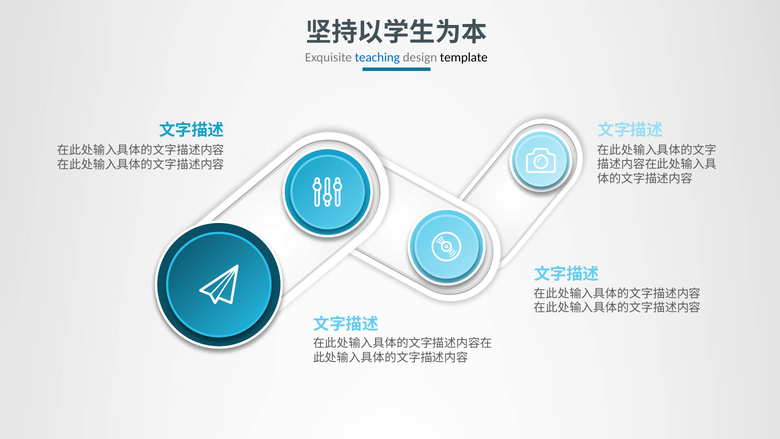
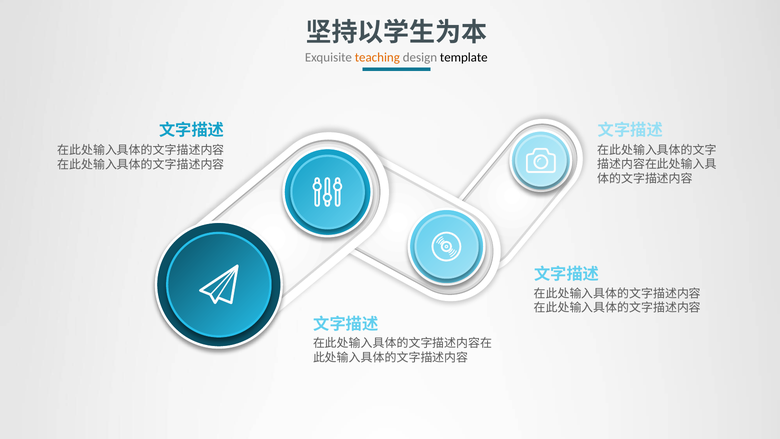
teaching colour: blue -> orange
